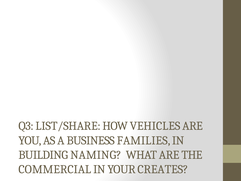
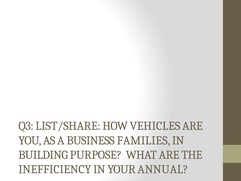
NAMING: NAMING -> PURPOSE
COMMERCIAL: COMMERCIAL -> INEFFICIENCY
CREATES: CREATES -> ANNUAL
